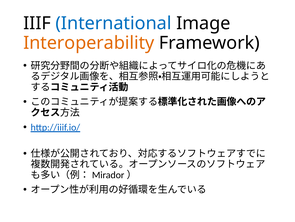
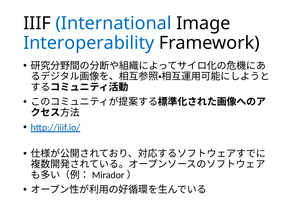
Interoperability colour: orange -> blue
